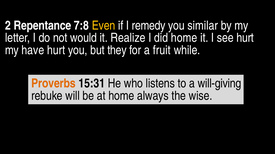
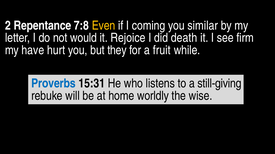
remedy: remedy -> coming
Realize: Realize -> Rejoice
did home: home -> death
see hurt: hurt -> firm
Proverbs colour: orange -> blue
will-giving: will-giving -> still-giving
always: always -> worldly
